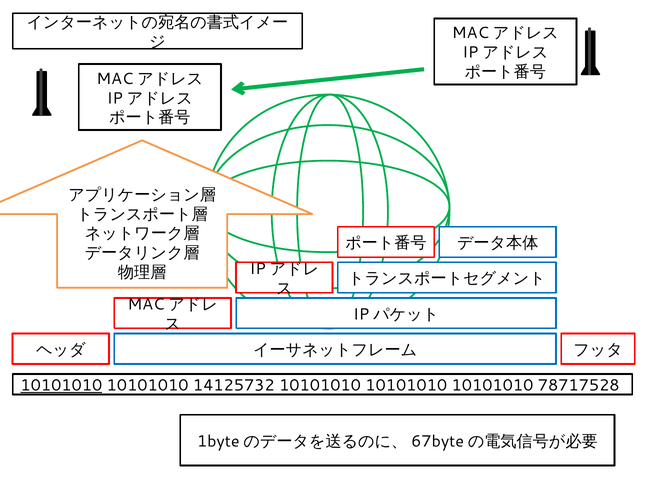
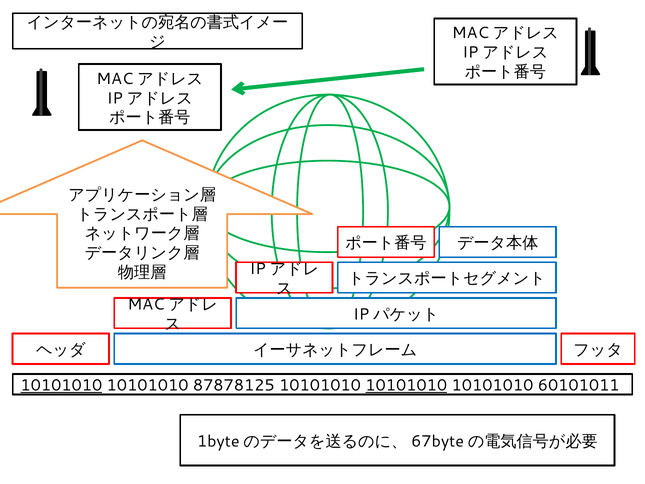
14125732: 14125732 -> 87878125
10101010 at (406, 385) underline: none -> present
78717528: 78717528 -> 60101011
